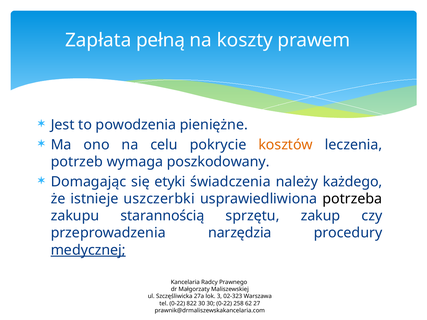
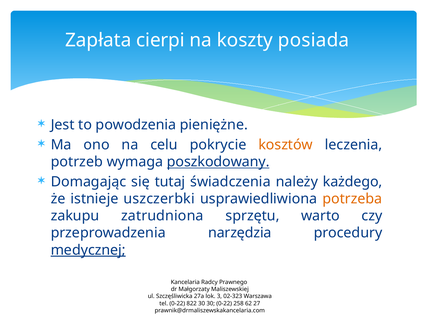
pełną: pełną -> cierpi
prawem: prawem -> posiada
poszkodowany underline: none -> present
etyki: etyki -> tutaj
potrzeba colour: black -> orange
starannością: starannością -> zatrudniona
zakup: zakup -> warto
